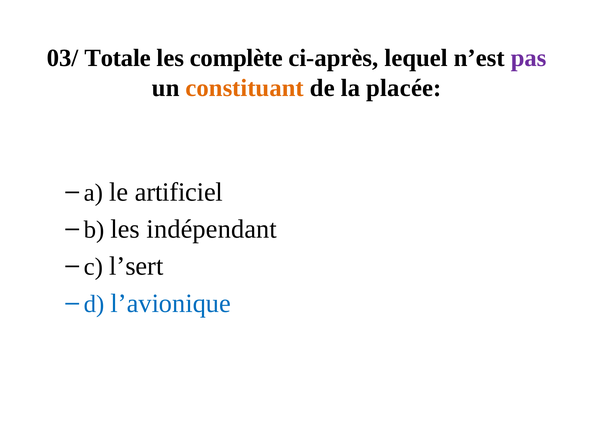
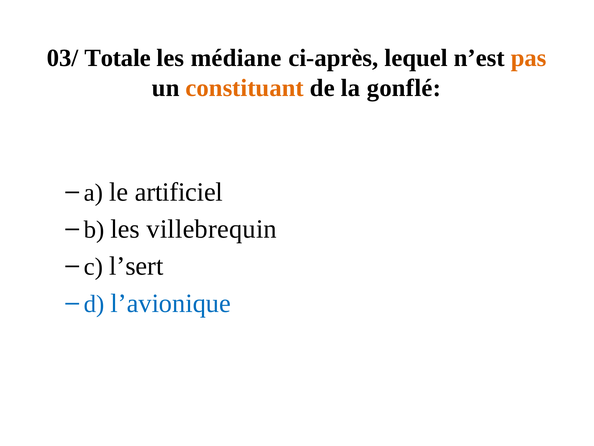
complète: complète -> médiane
pas colour: purple -> orange
placée: placée -> gonflé
indépendant: indépendant -> villebrequin
